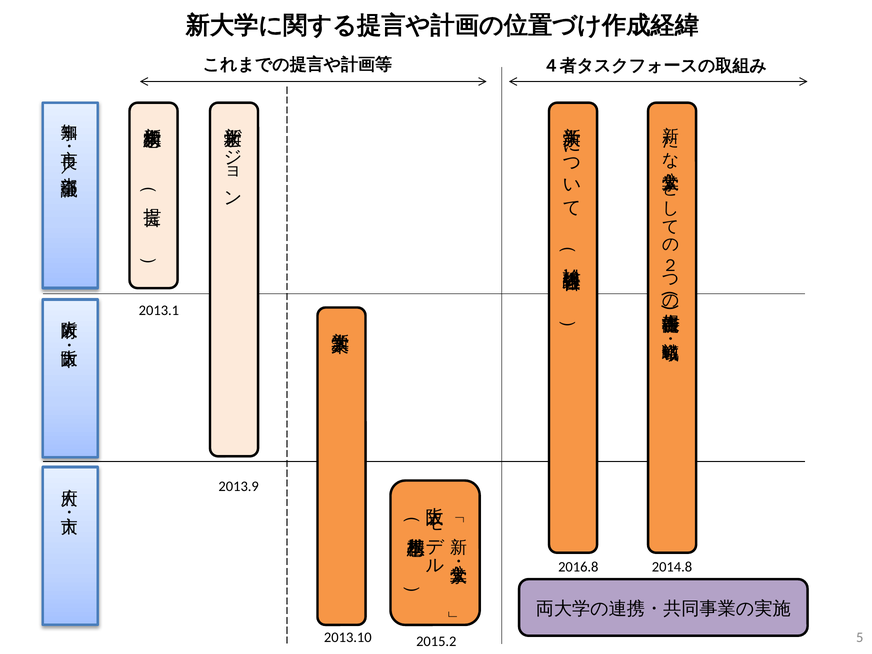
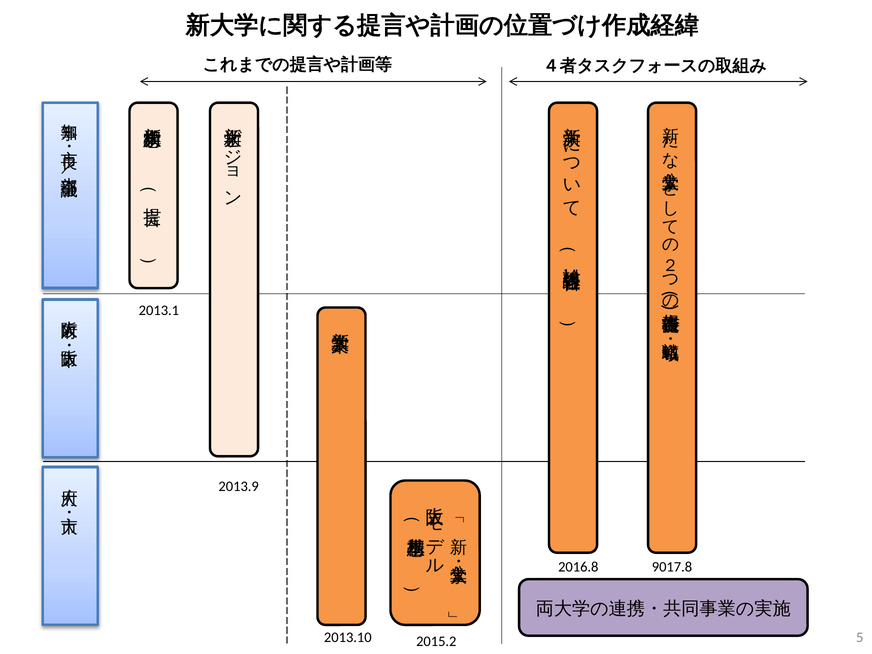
2014.8: 2014.8 -> 9017.8
